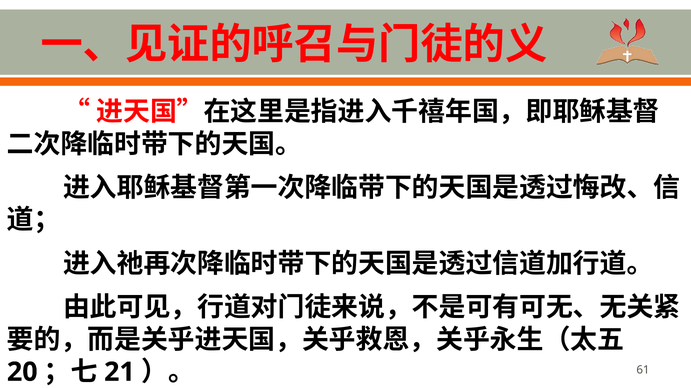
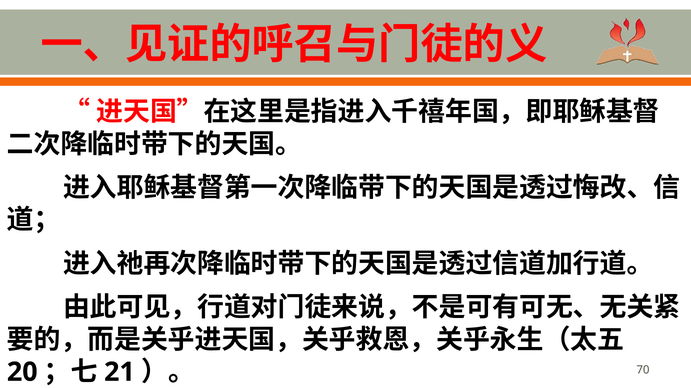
61: 61 -> 70
